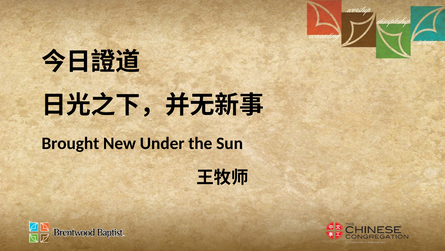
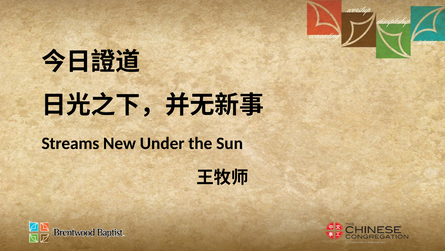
Brought: Brought -> Streams
